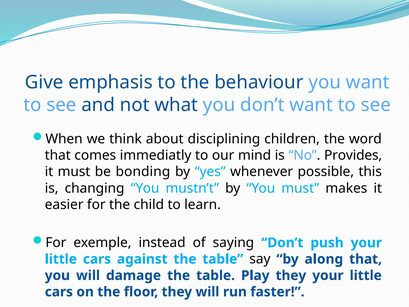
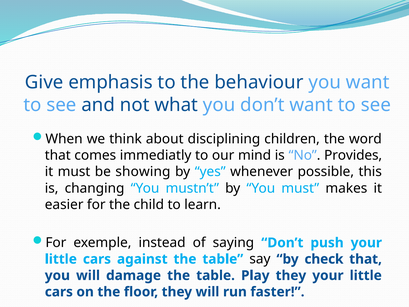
bonding: bonding -> showing
along: along -> check
